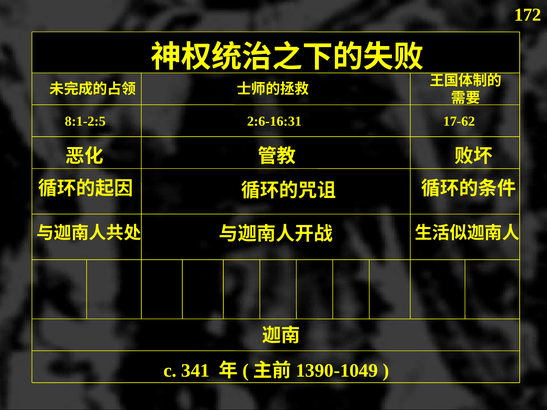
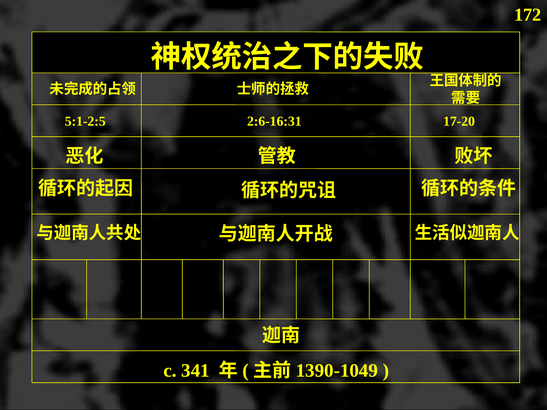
8:1-2:5: 8:1-2:5 -> 5:1-2:5
17-62: 17-62 -> 17-20
